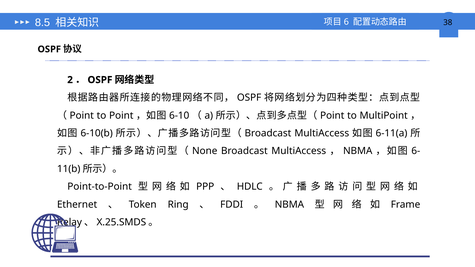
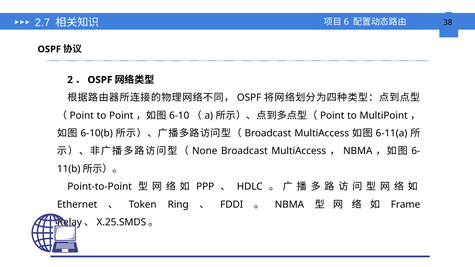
8.5: 8.5 -> 2.7
